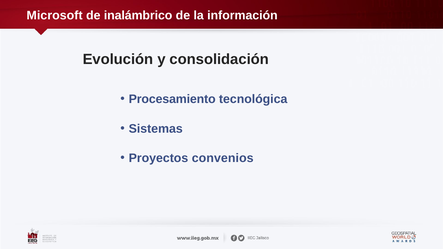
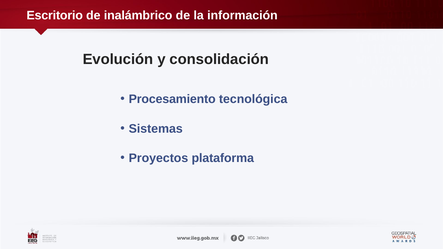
Microsoft: Microsoft -> Escritorio
convenios: convenios -> plataforma
